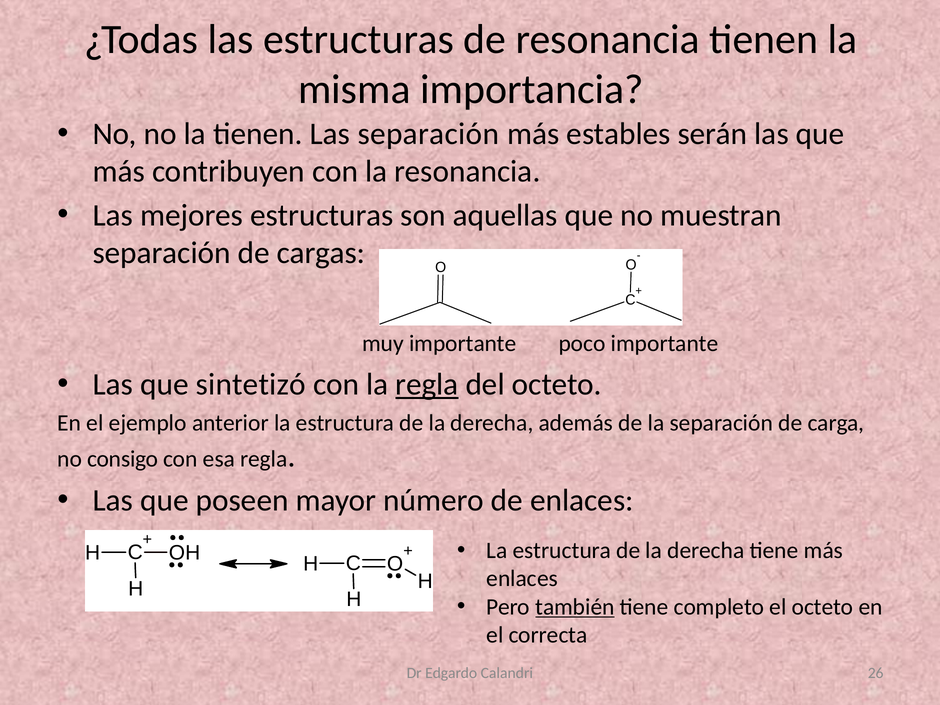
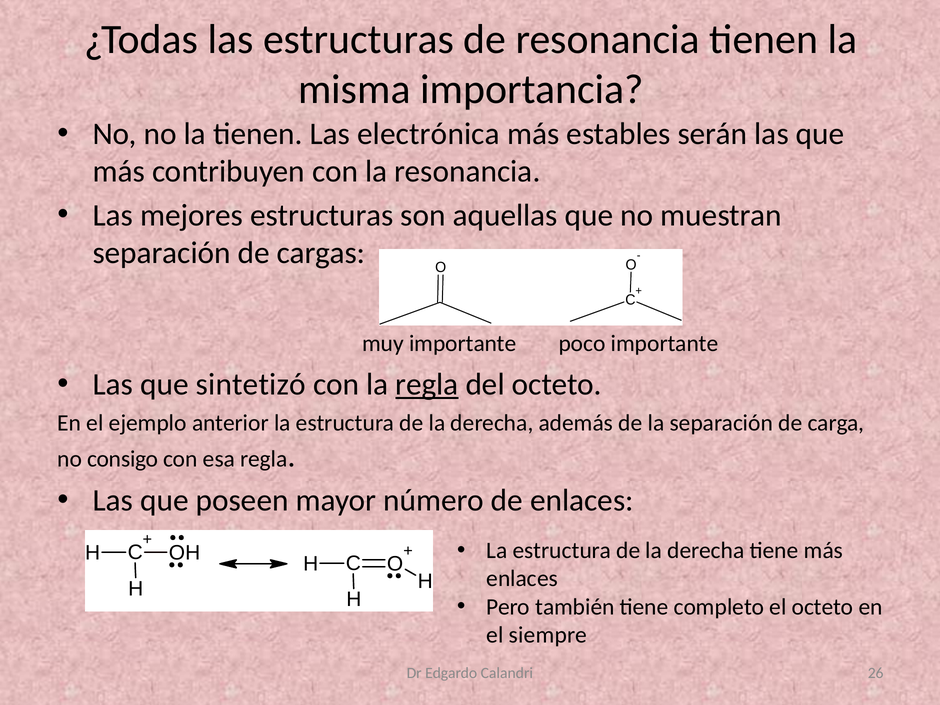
Las separación: separación -> electrónica
también underline: present -> none
correcta: correcta -> siempre
